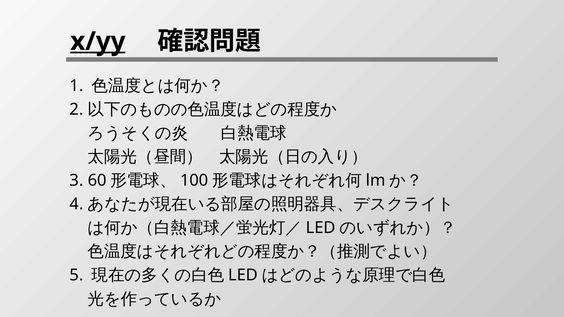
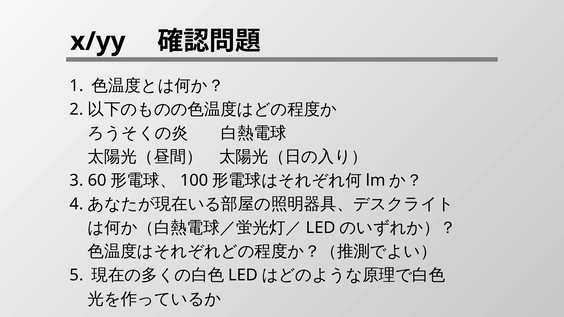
x/yy underline: present -> none
